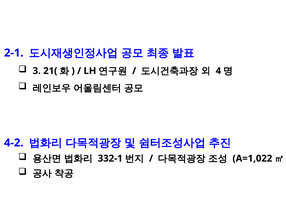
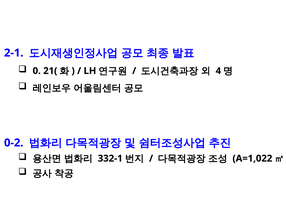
3: 3 -> 0
4-2: 4-2 -> 0-2
